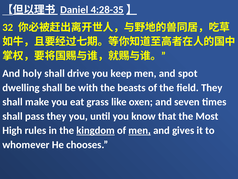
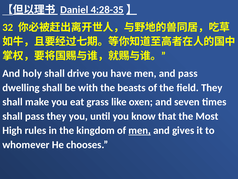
keep: keep -> have
and spot: spot -> pass
kingdom underline: present -> none
